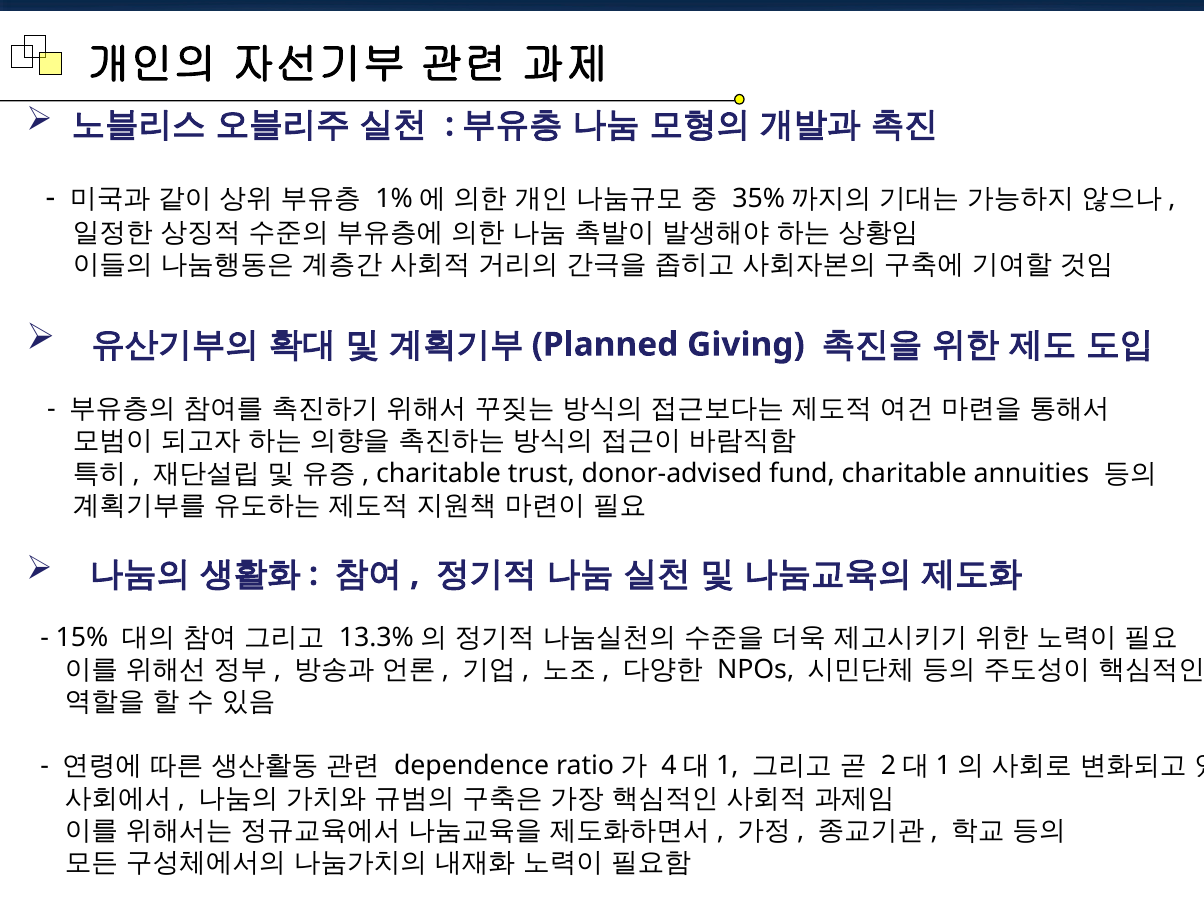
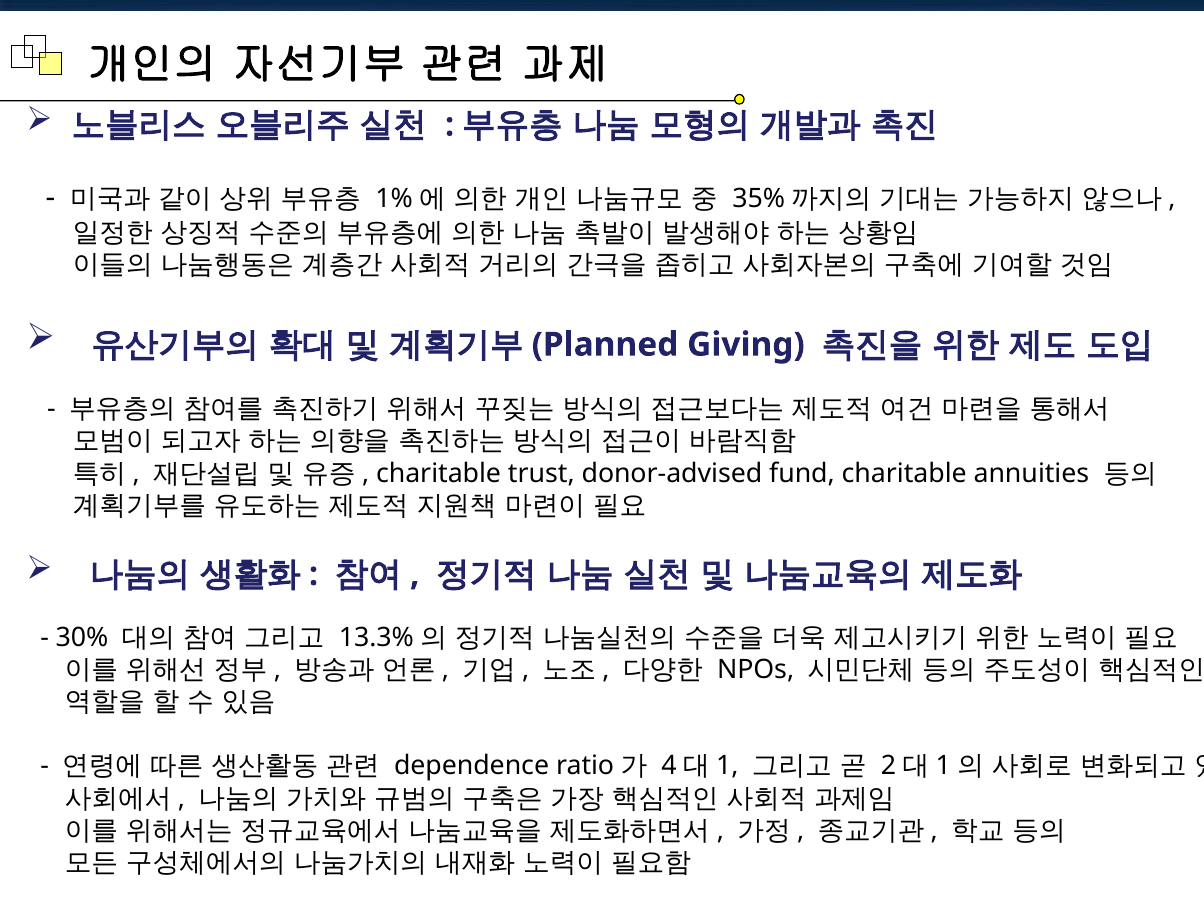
15%: 15% -> 30%
